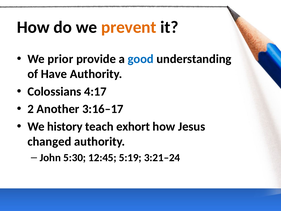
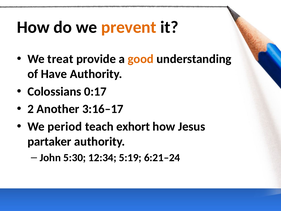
prior: prior -> treat
good colour: blue -> orange
4:17: 4:17 -> 0:17
history: history -> period
changed: changed -> partaker
12:45: 12:45 -> 12:34
3:21–24: 3:21–24 -> 6:21–24
